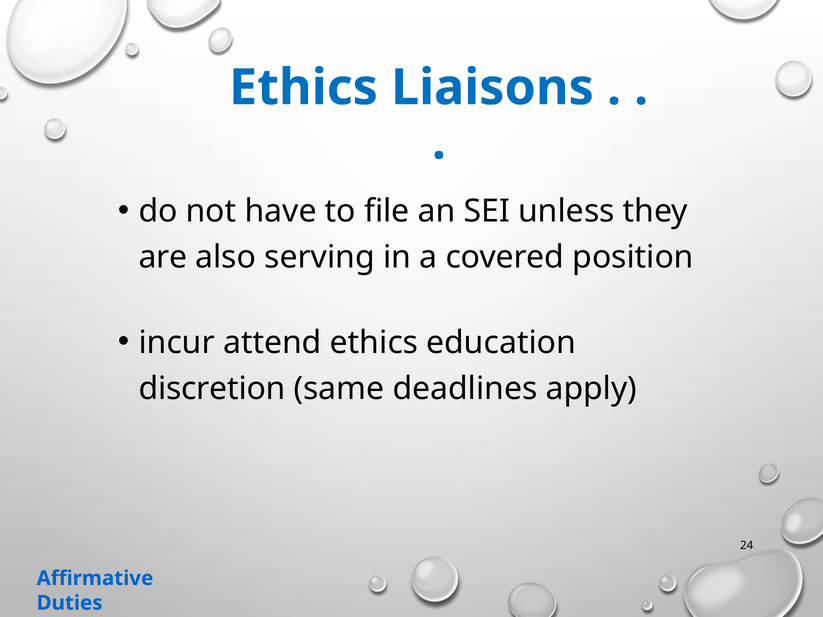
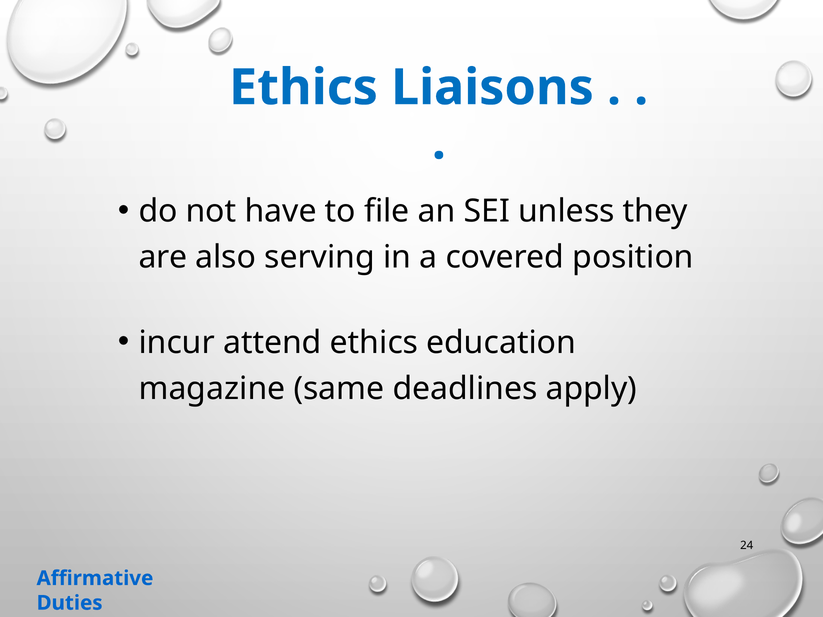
discretion: discretion -> magazine
